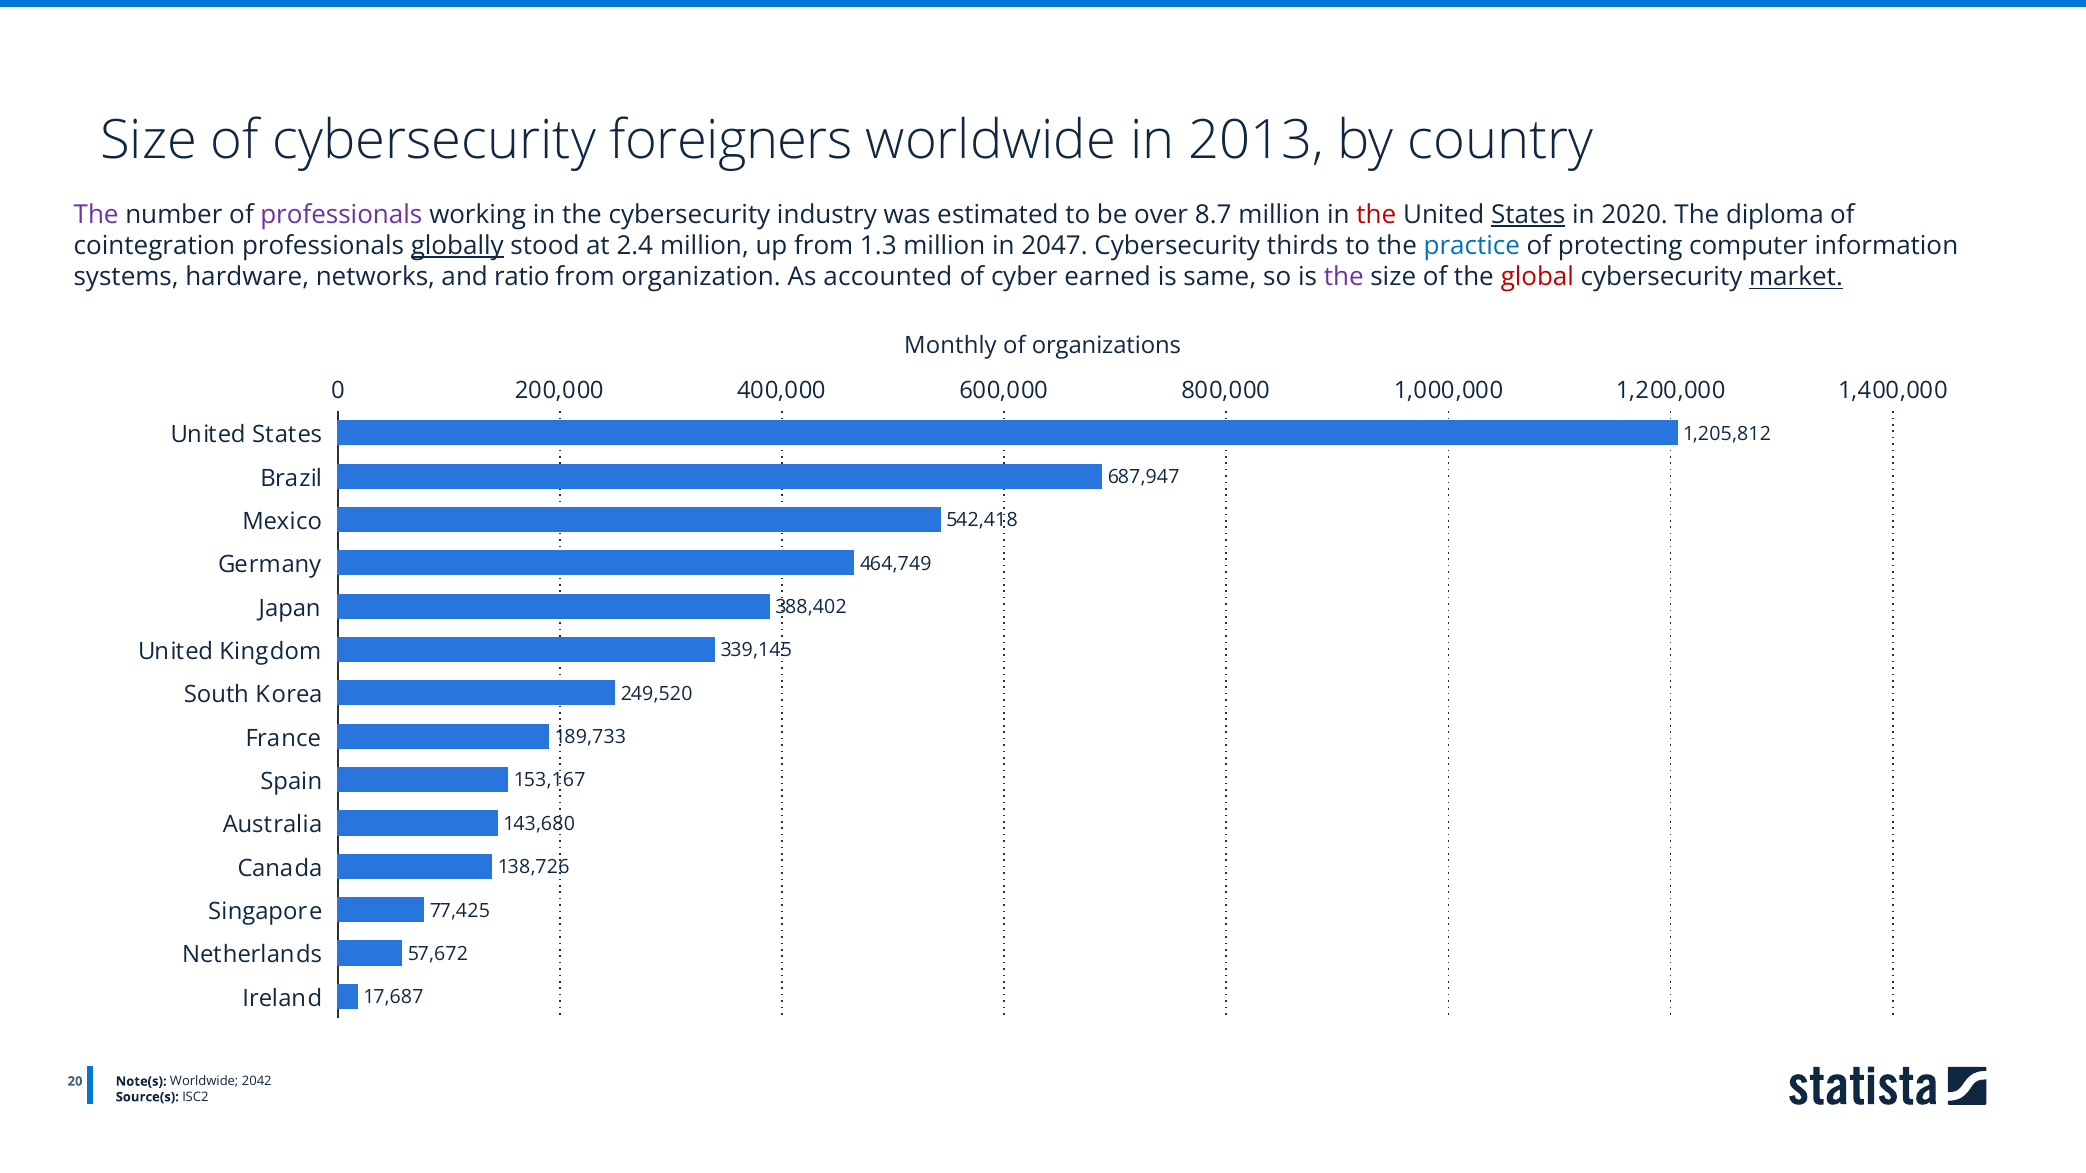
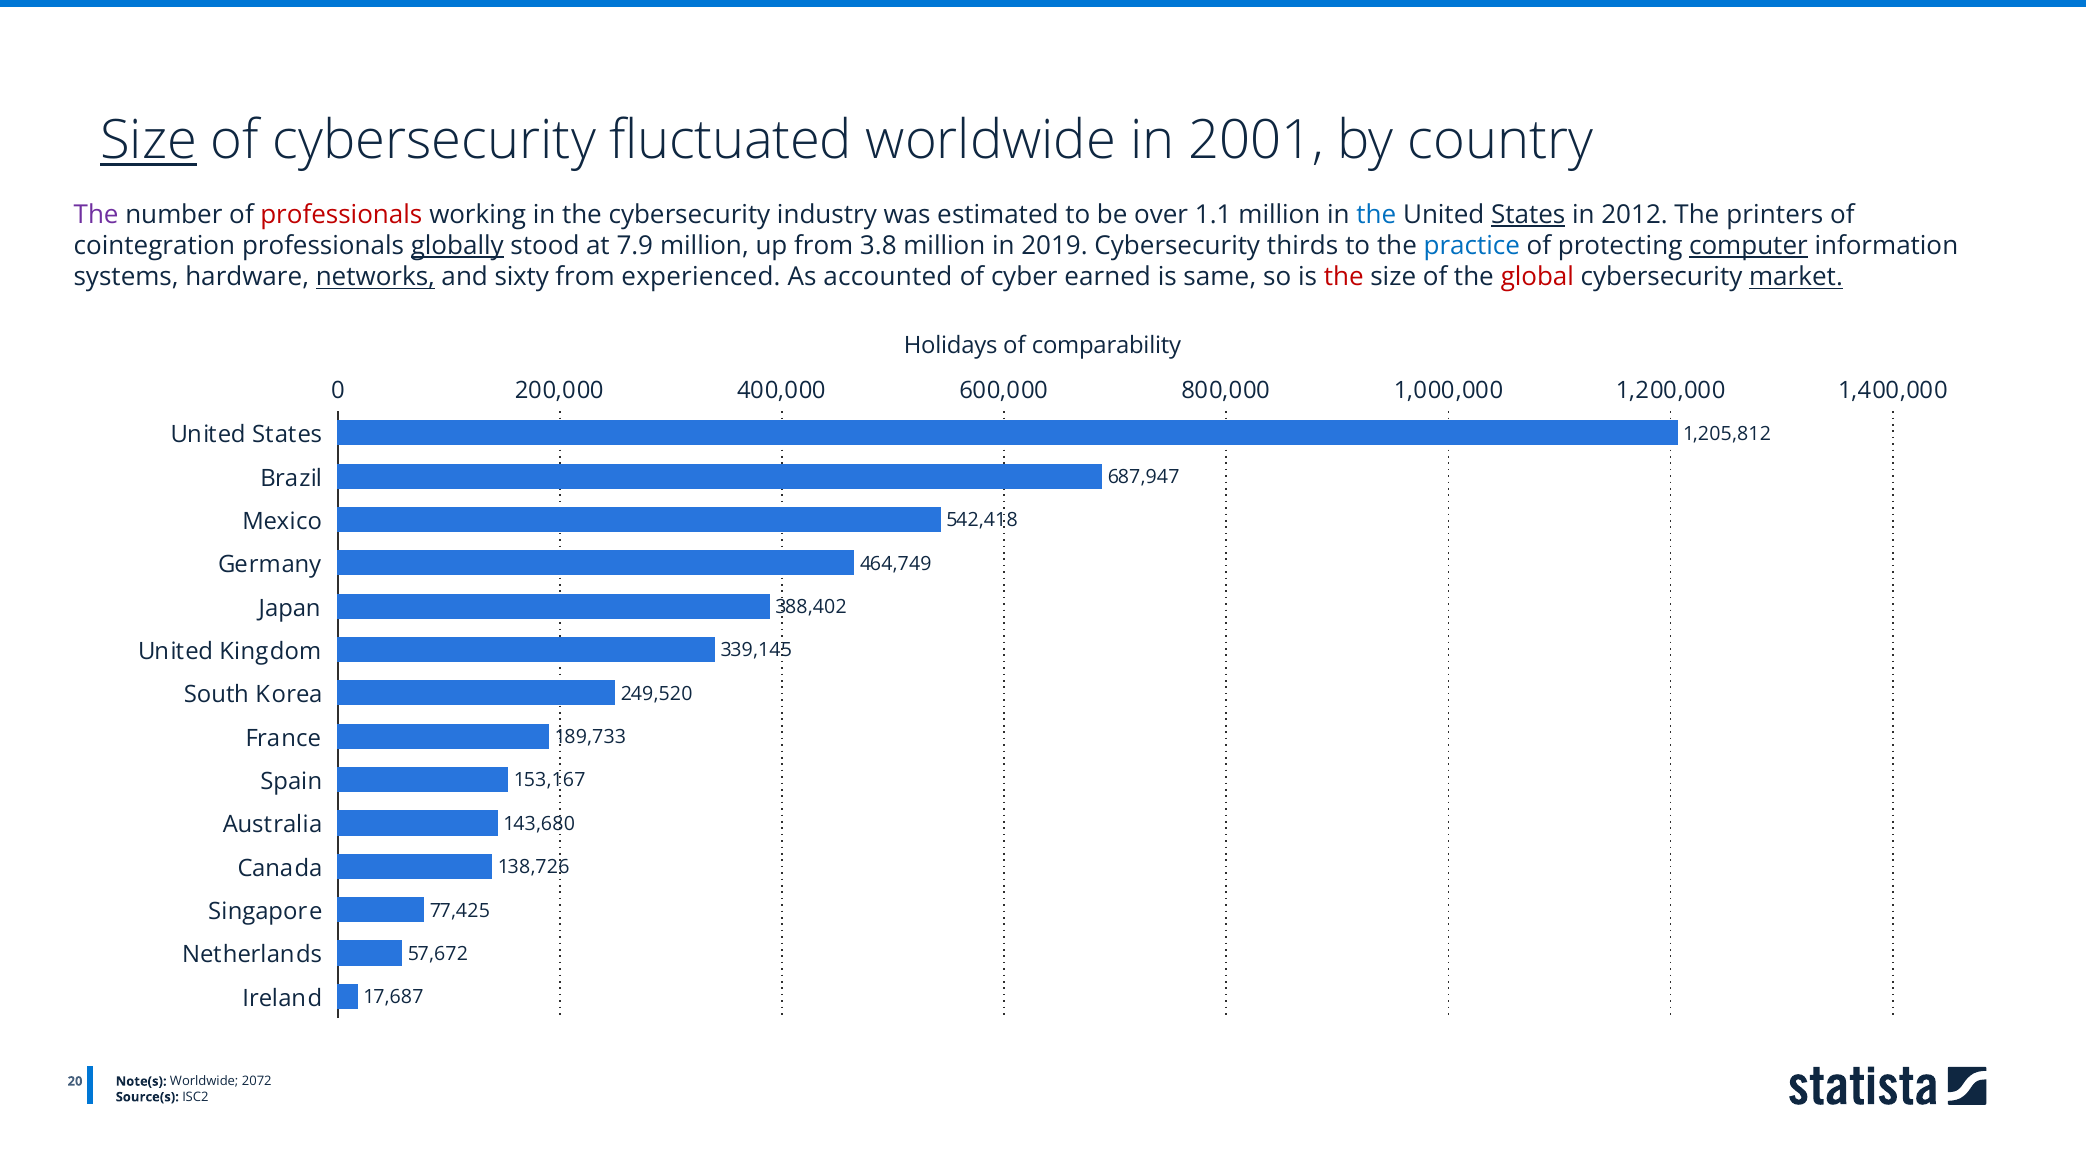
Size at (149, 141) underline: none -> present
foreigners: foreigners -> fluctuated
2013: 2013 -> 2001
professionals at (341, 215) colour: purple -> red
8.7: 8.7 -> 1.1
the at (1376, 215) colour: red -> blue
2020: 2020 -> 2012
diploma: diploma -> printers
2.4: 2.4 -> 7.9
1.3: 1.3 -> 3.8
2047: 2047 -> 2019
computer underline: none -> present
networks underline: none -> present
ratio: ratio -> sixty
organization: organization -> experienced
the at (1344, 277) colour: purple -> red
Monthly: Monthly -> Holidays
organizations: organizations -> comparability
2042: 2042 -> 2072
